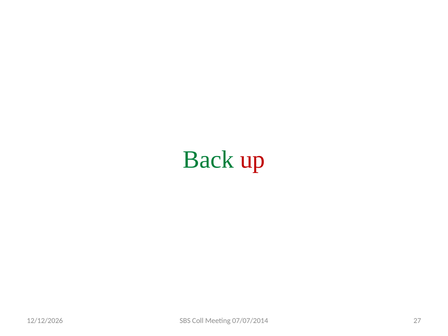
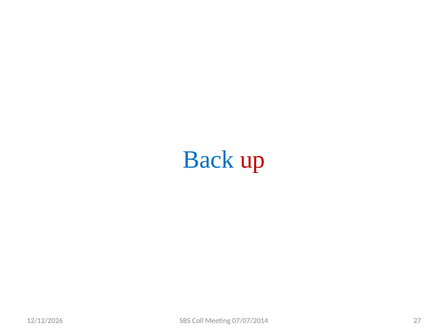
Back colour: green -> blue
